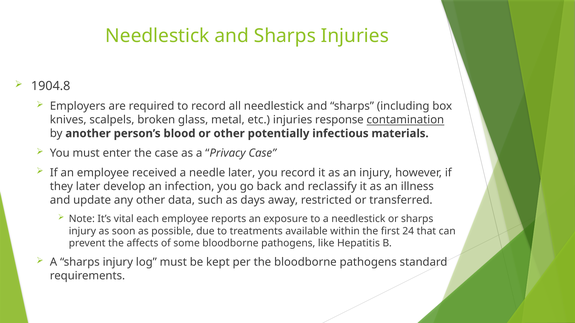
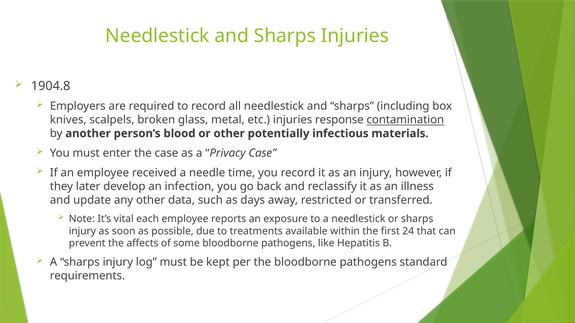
needle later: later -> time
